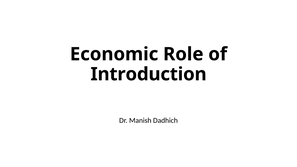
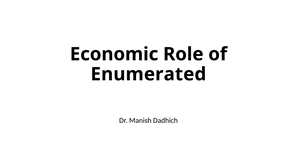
Introduction: Introduction -> Enumerated
